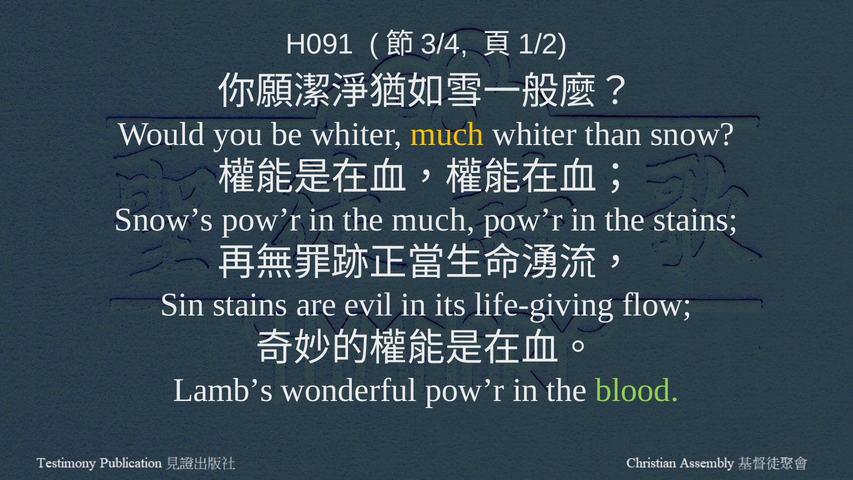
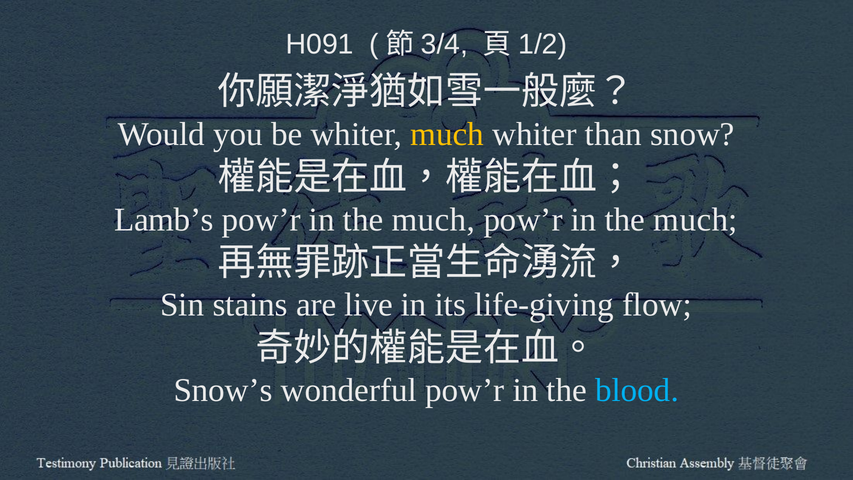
Snow’s: Snow’s -> Lamb’s
stains at (696, 220): stains -> much
evil: evil -> live
Lamb’s: Lamb’s -> Snow’s
blood colour: light green -> light blue
